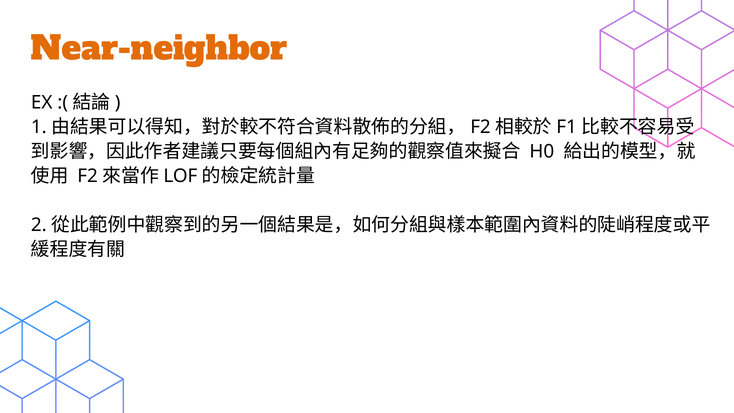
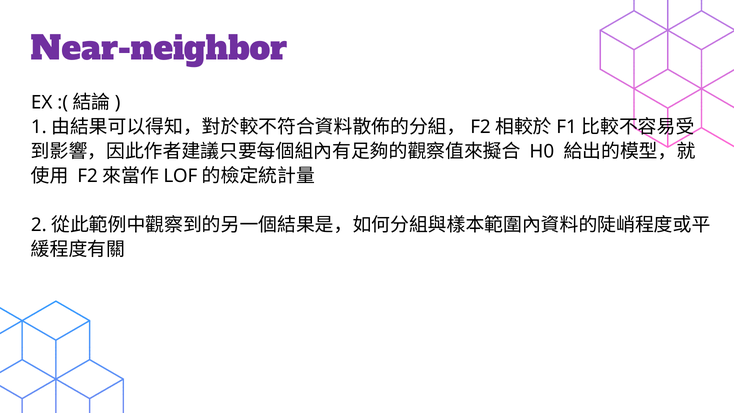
Near-neighbor colour: orange -> purple
